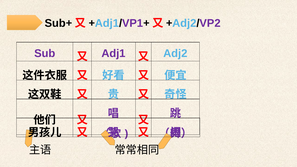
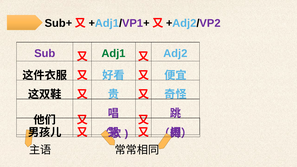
Adj1 colour: purple -> green
